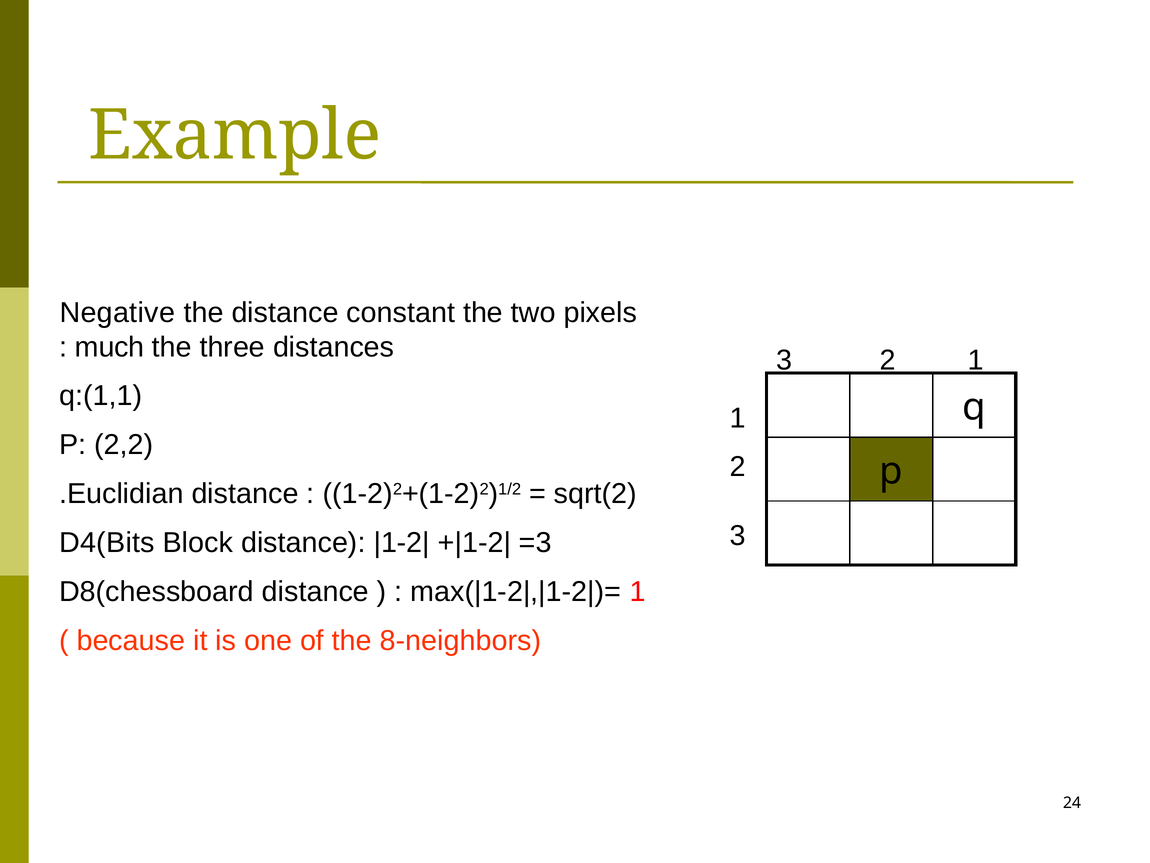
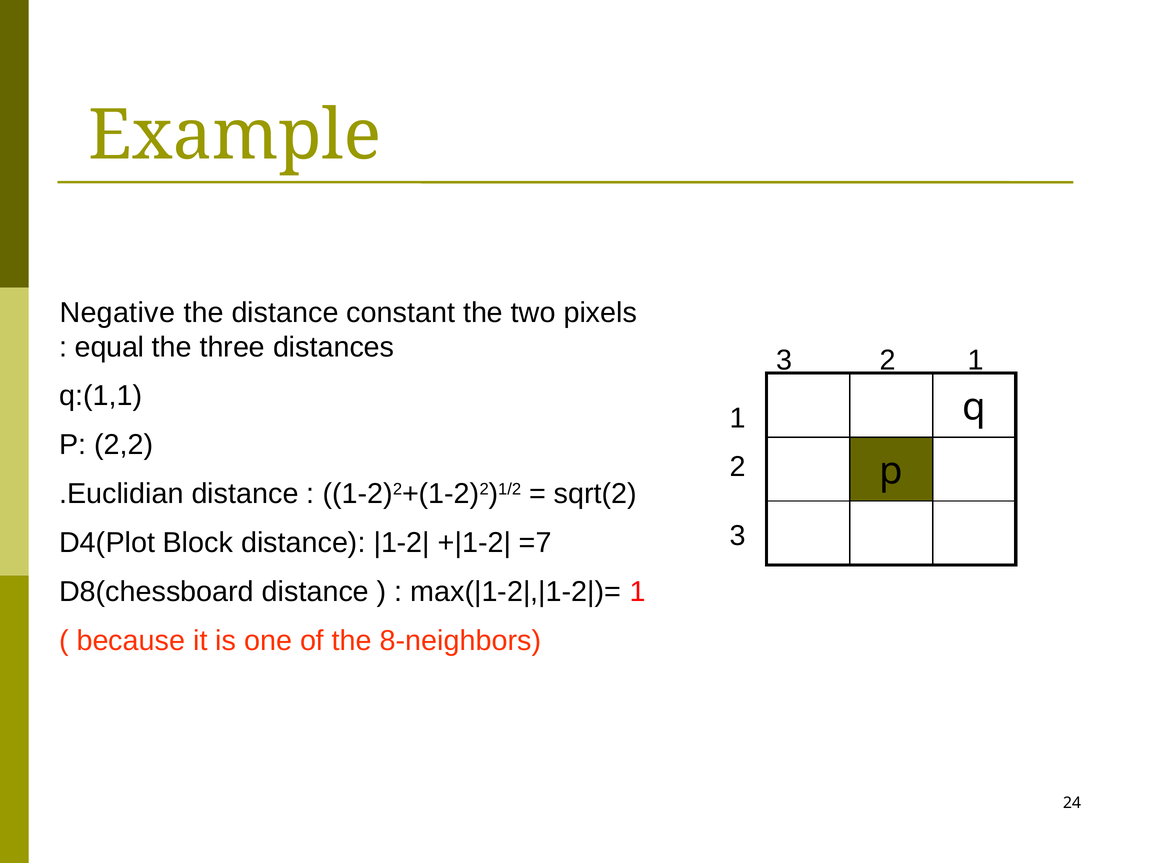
much: much -> equal
D4(Bits: D4(Bits -> D4(Plot
=3: =3 -> =7
